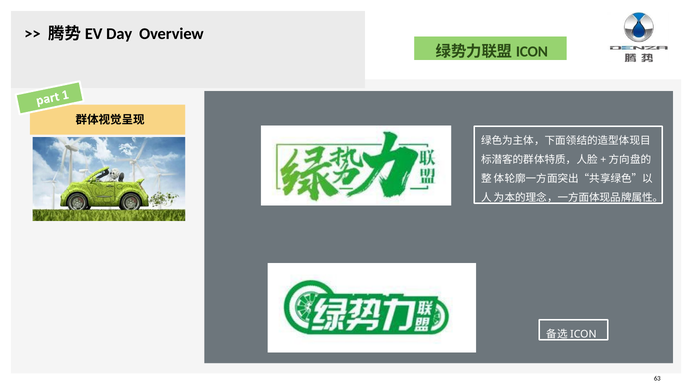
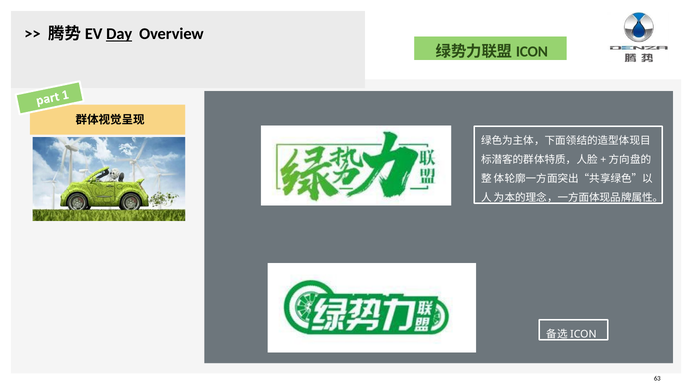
Day underline: none -> present
